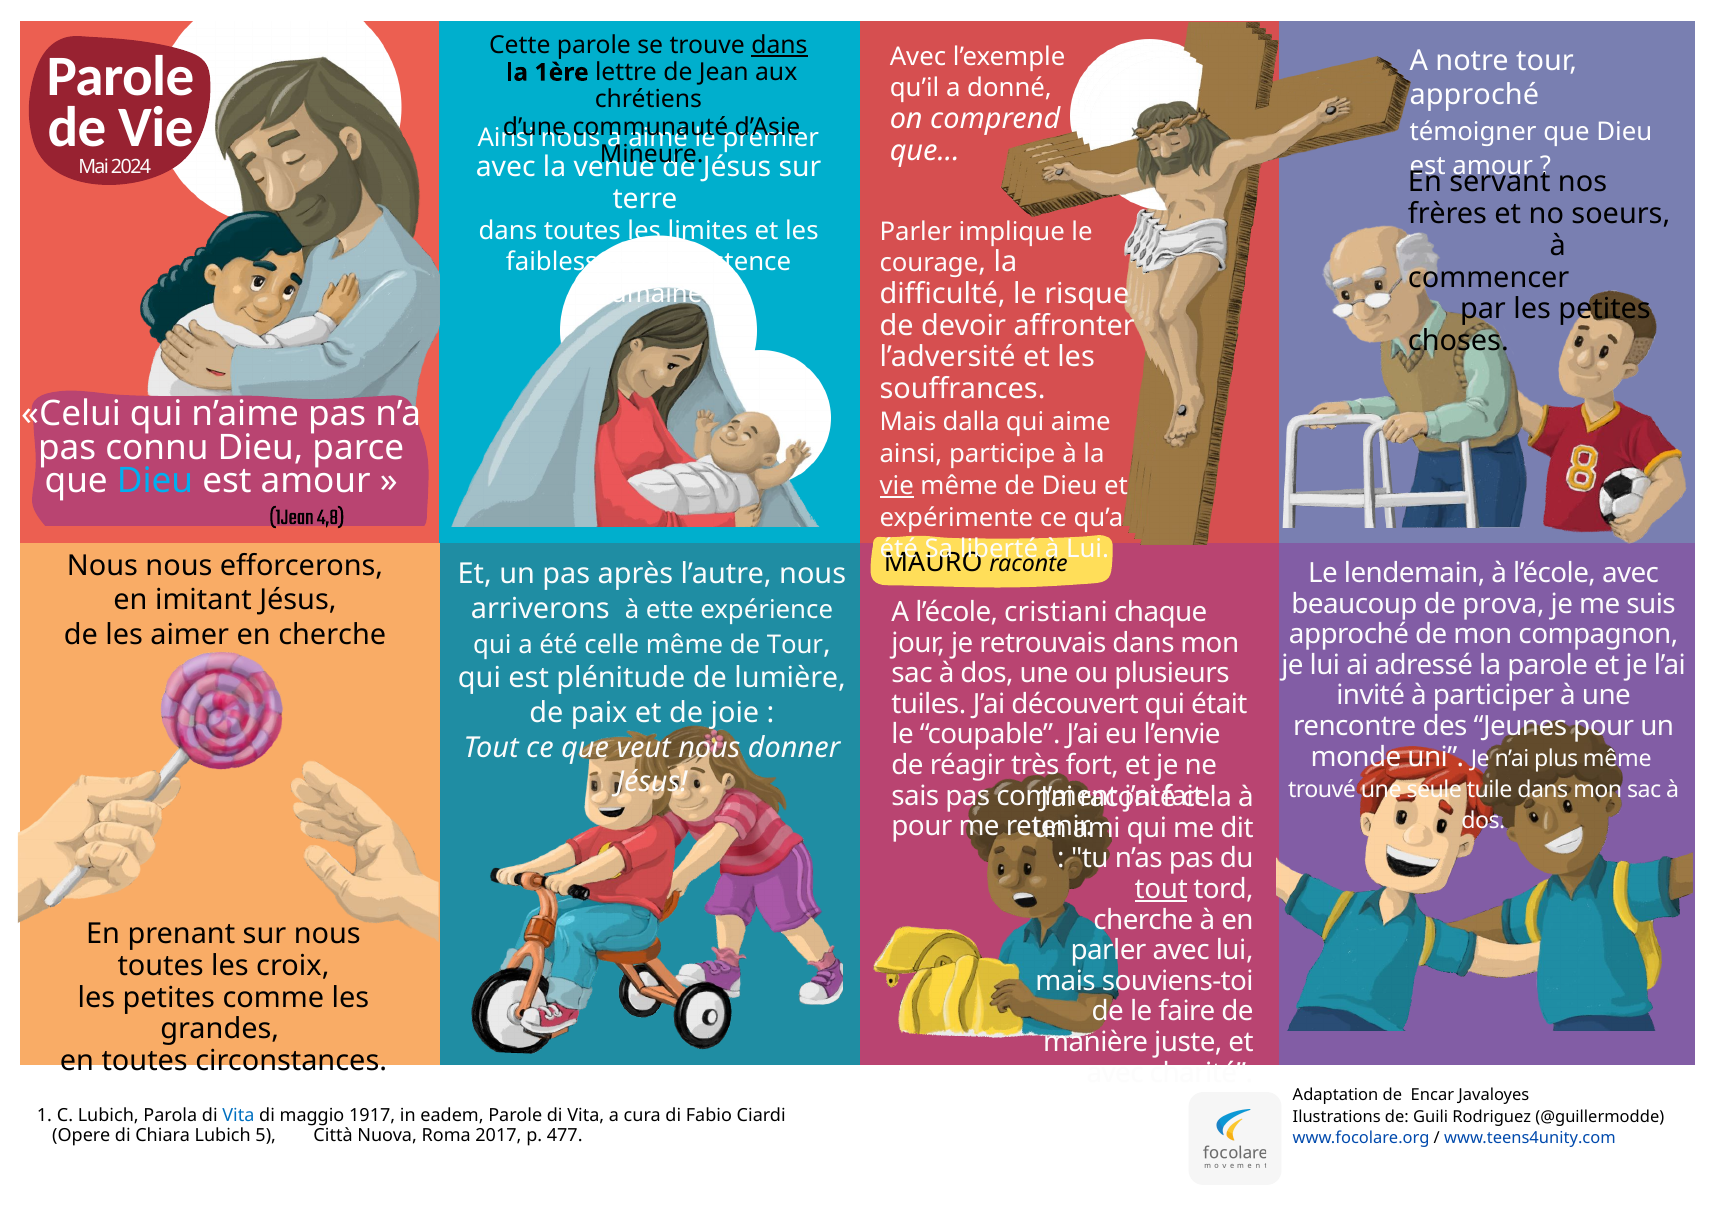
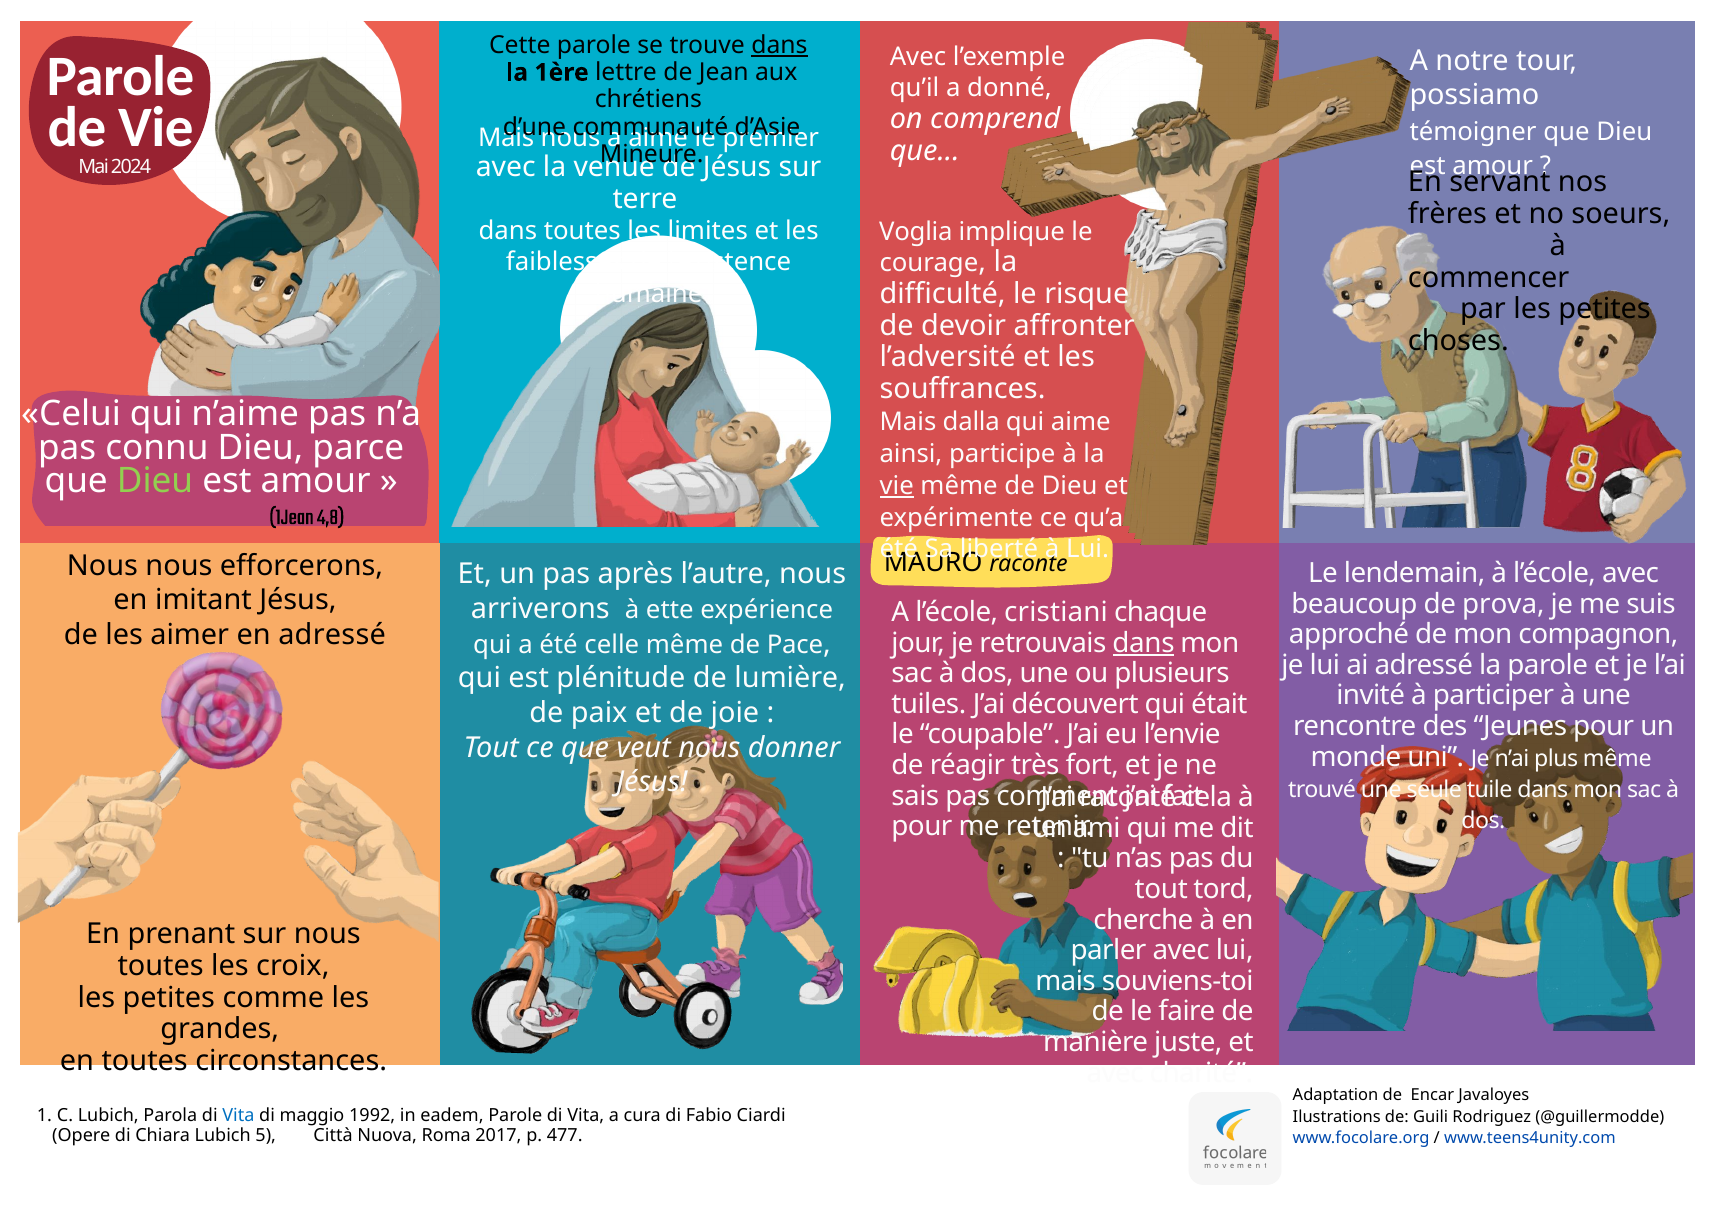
approché at (1474, 95): approché -> possiamo
Ainsi at (506, 138): Ainsi -> Mais
Parler at (916, 232): Parler -> Voglia
Dieu at (155, 481) colour: light blue -> light green
en cherche: cherche -> adressé
dans at (1143, 643) underline: none -> present
de Tour: Tour -> Pace
tout at (1161, 889) underline: present -> none
1917: 1917 -> 1992
